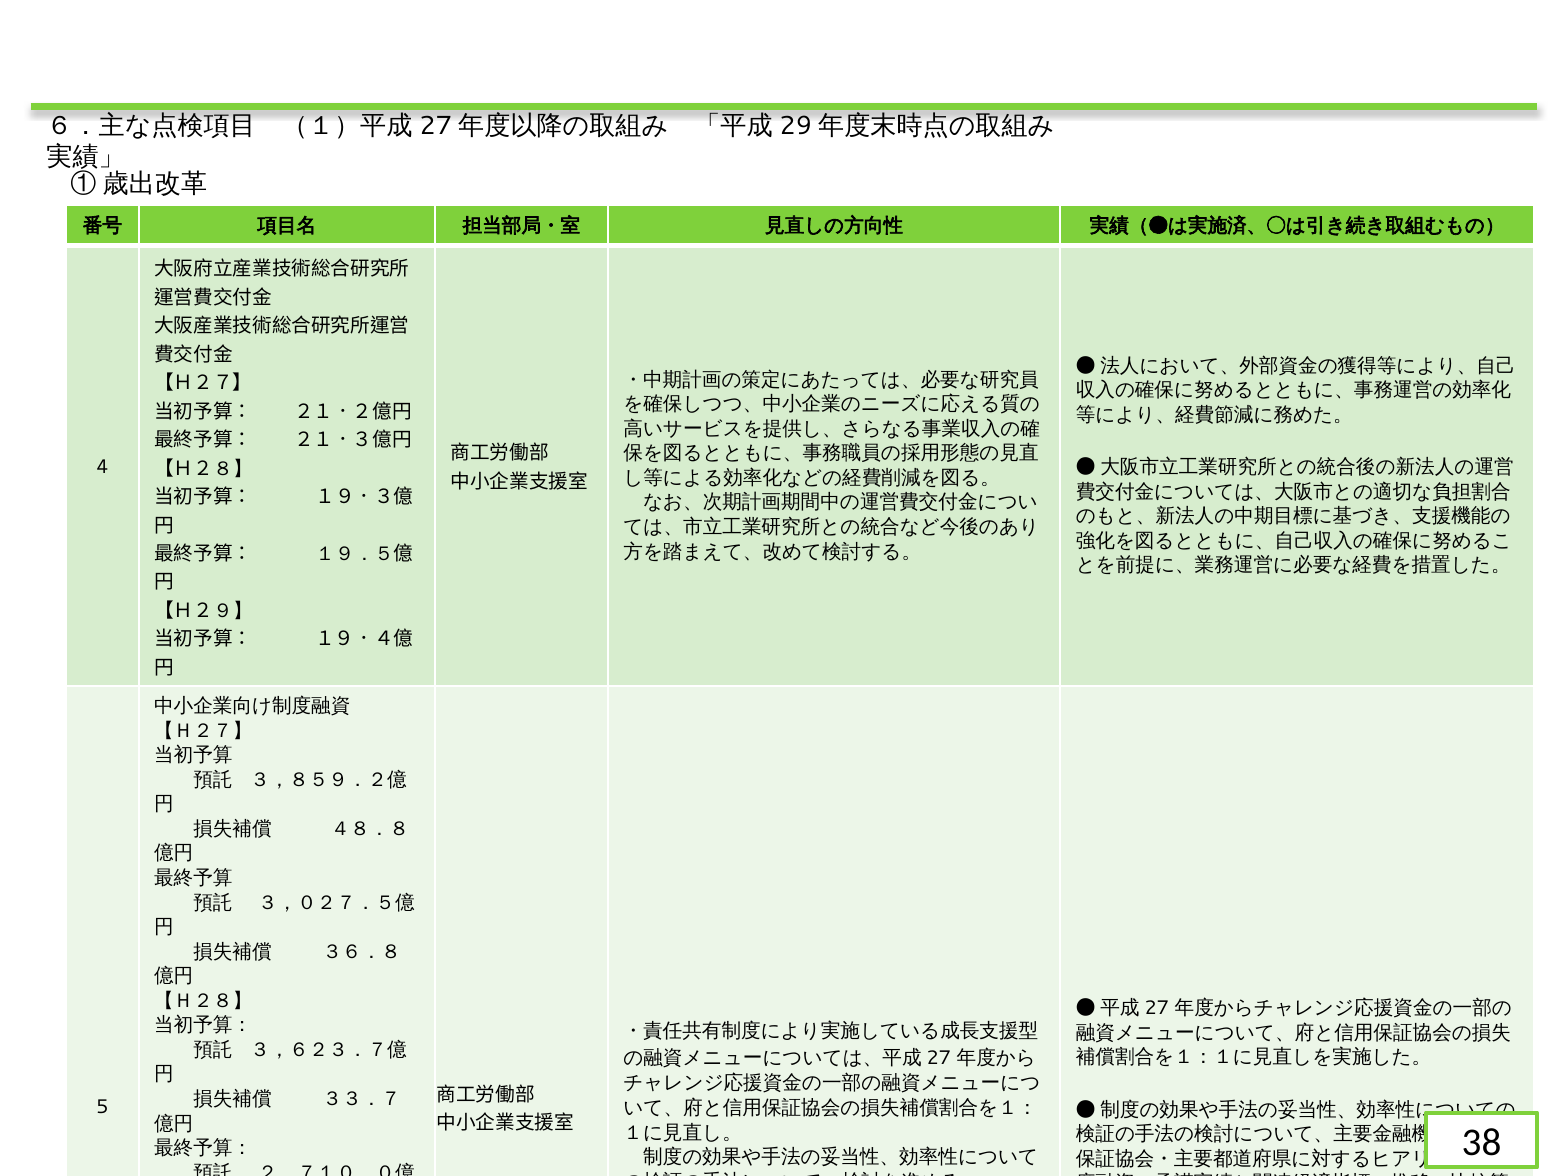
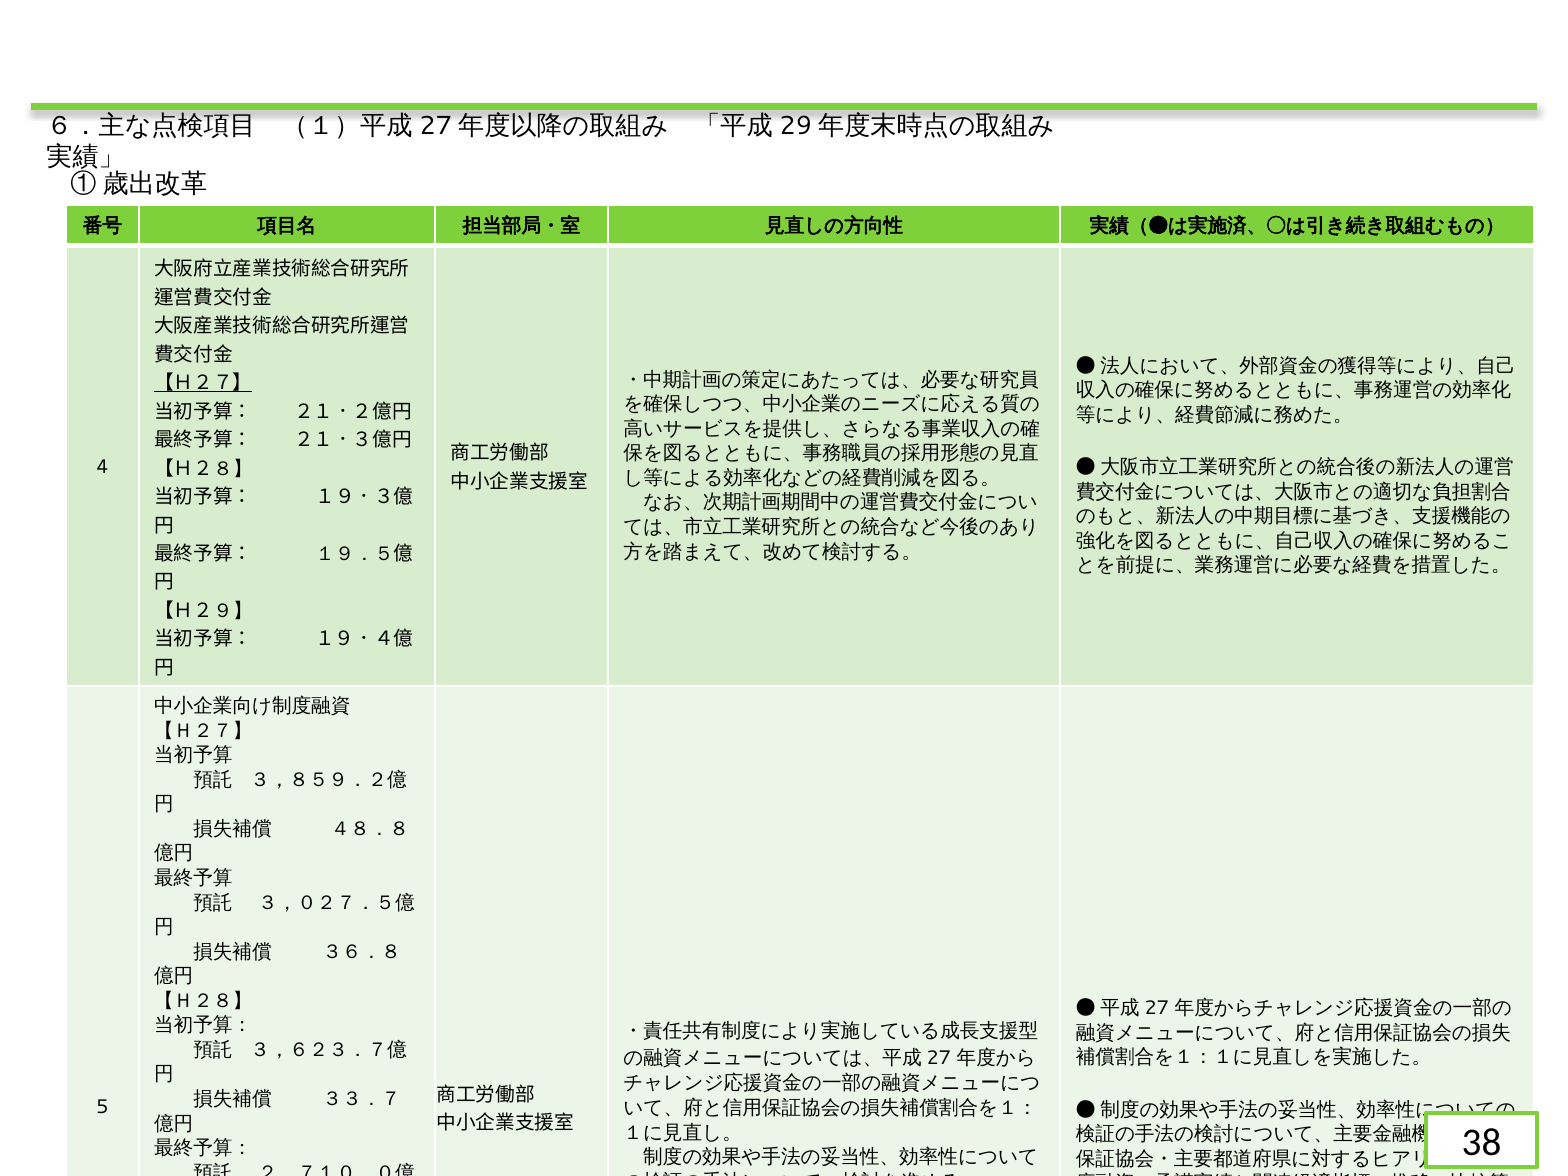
【Ｈ２７】 at (203, 383) underline: none -> present
